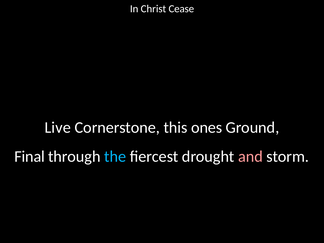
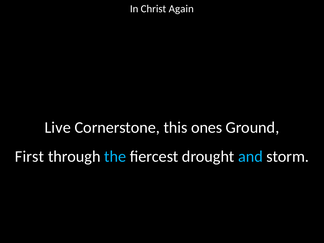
Cease: Cease -> Again
Final: Final -> First
and colour: pink -> light blue
